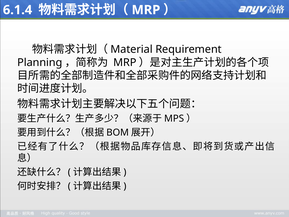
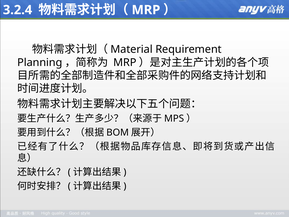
6.1.4: 6.1.4 -> 3.2.4
